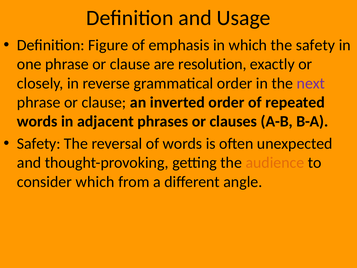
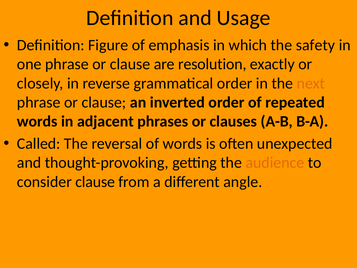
next colour: purple -> orange
Safety at (39, 144): Safety -> Called
consider which: which -> clause
